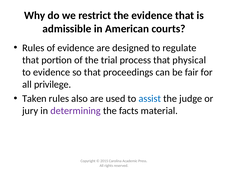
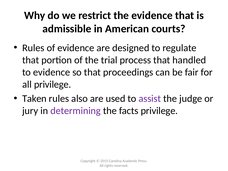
physical: physical -> handled
assist colour: blue -> purple
facts material: material -> privilege
